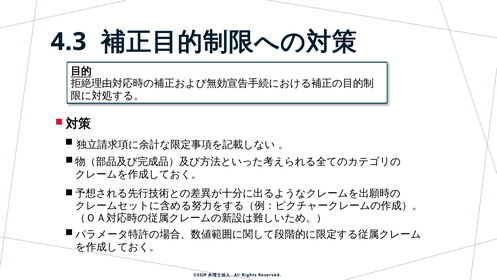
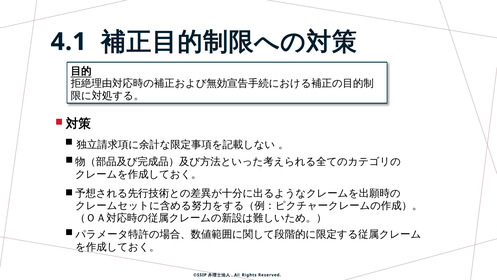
4.3: 4.3 -> 4.1
